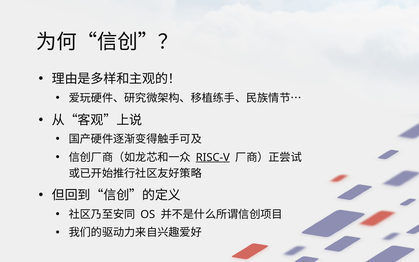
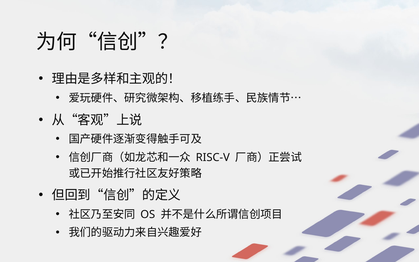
RISC-V underline: present -> none
